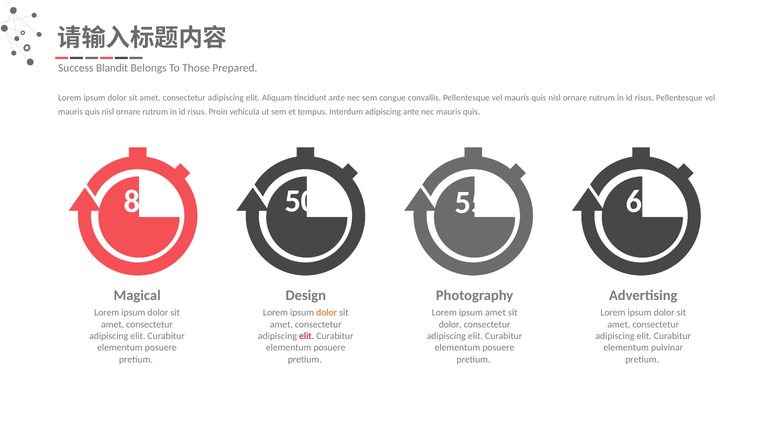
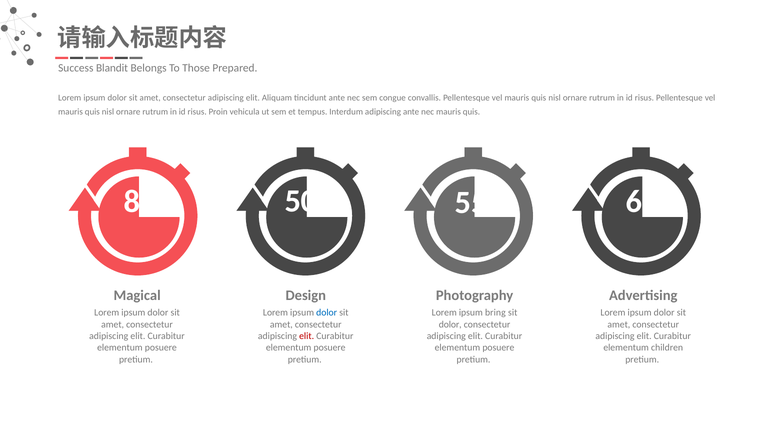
dolor at (327, 313) colour: orange -> blue
ipsum amet: amet -> bring
pulvinar: pulvinar -> children
